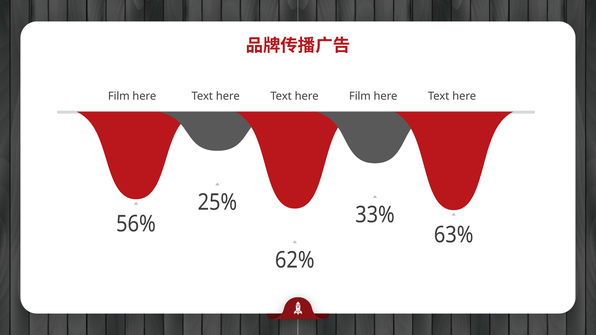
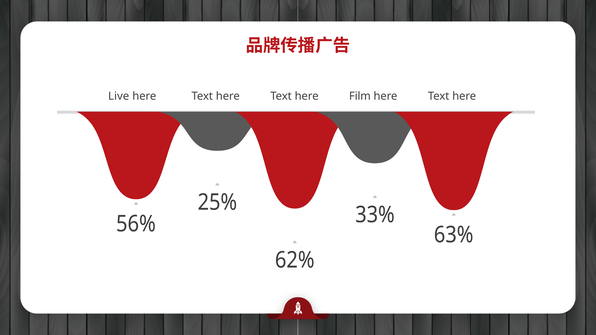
Film at (119, 96): Film -> Live
